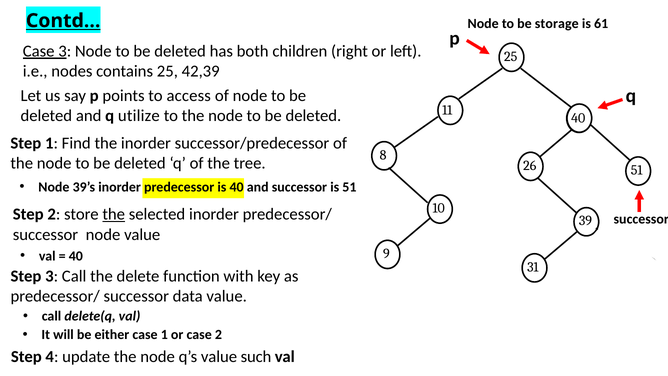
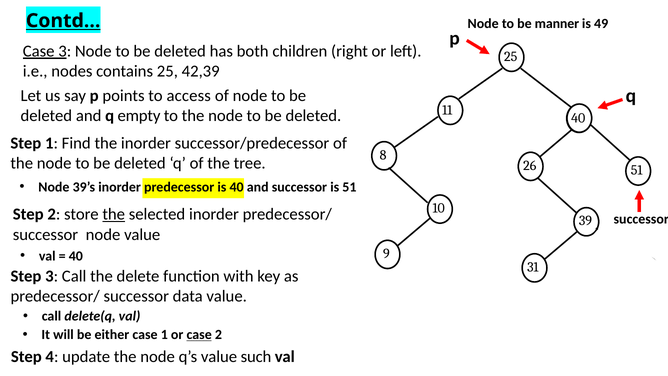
storage: storage -> manner
61: 61 -> 49
utilize: utilize -> empty
case at (199, 335) underline: none -> present
